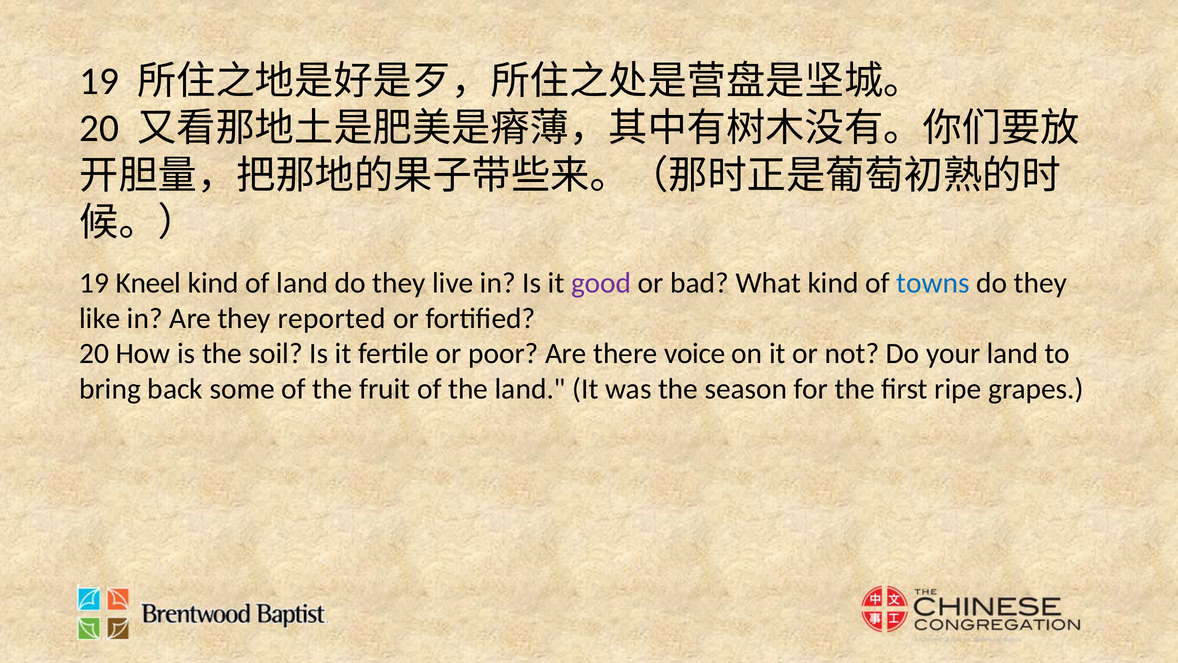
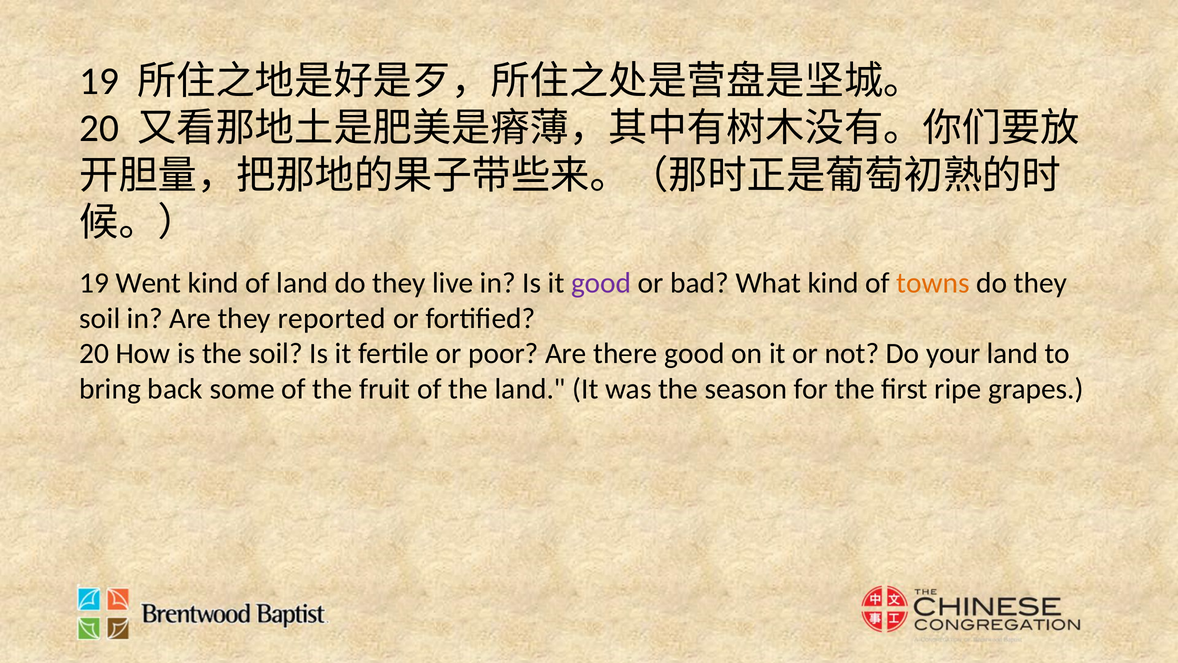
Kneel: Kneel -> Went
towns colour: blue -> orange
like at (100, 318): like -> soil
there voice: voice -> good
